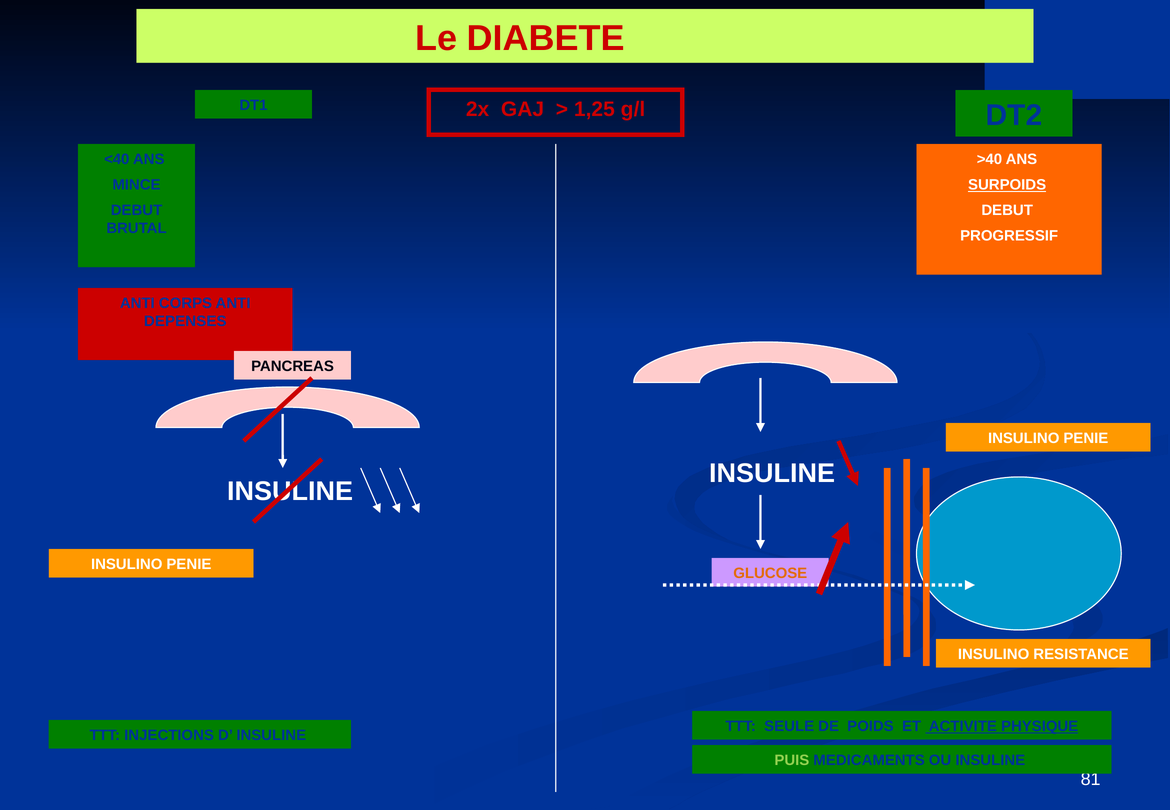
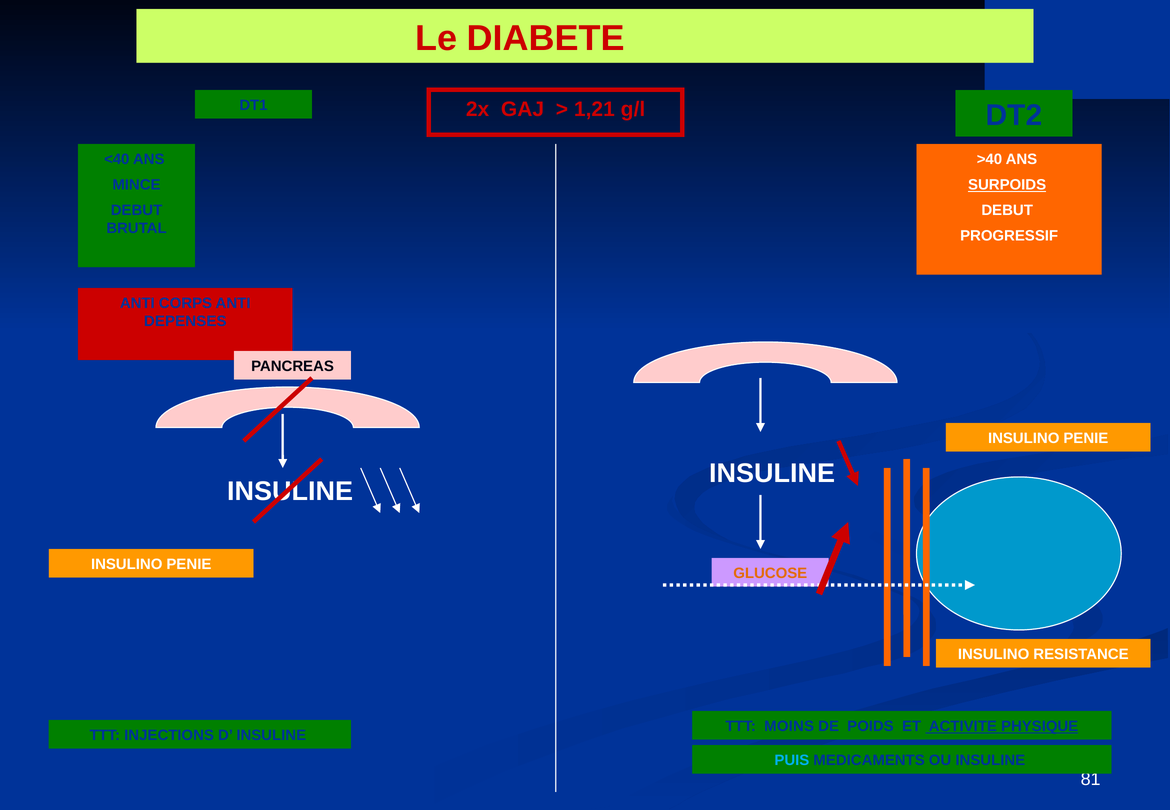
1,25: 1,25 -> 1,21
SEULE: SEULE -> MOINS
PUIS colour: light green -> light blue
